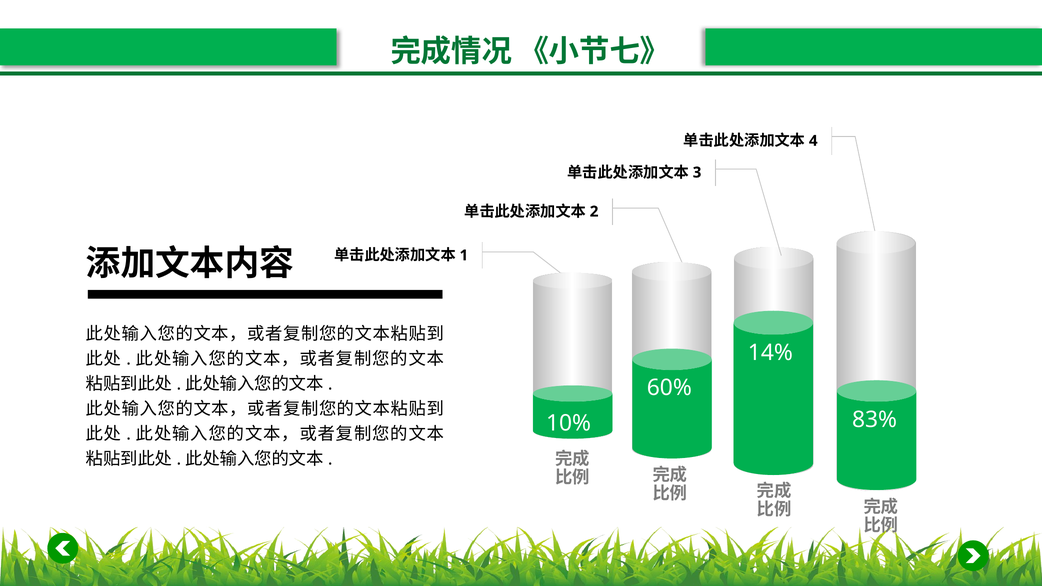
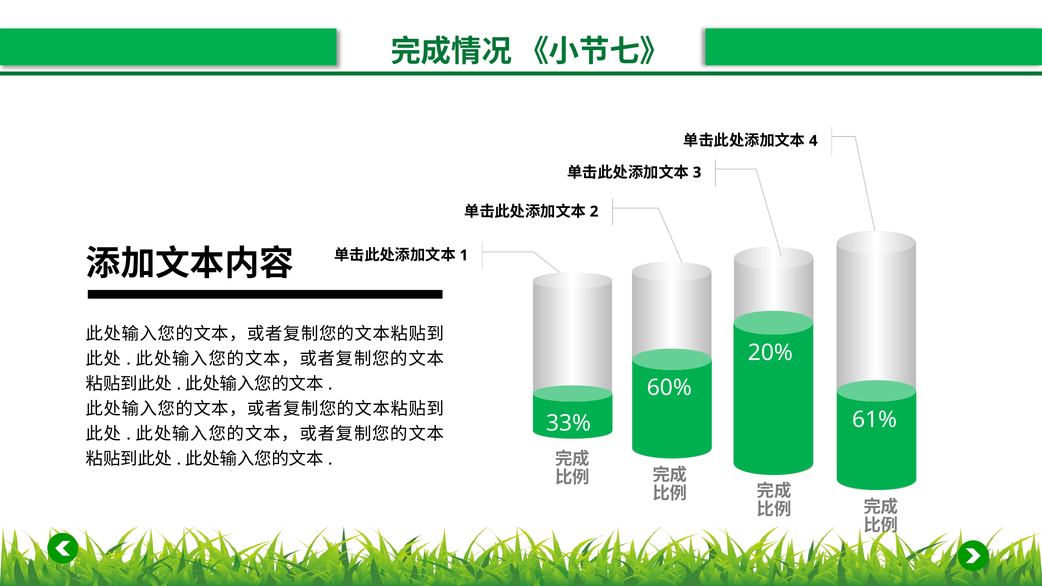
14%: 14% -> 20%
83%: 83% -> 61%
10%: 10% -> 33%
